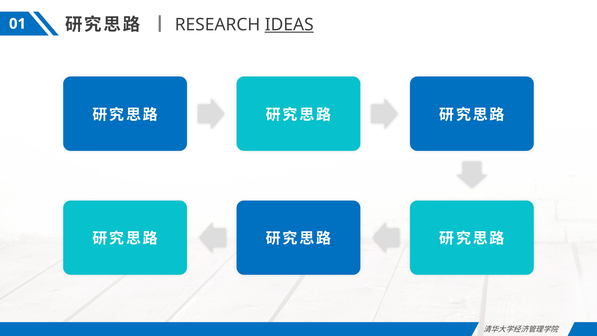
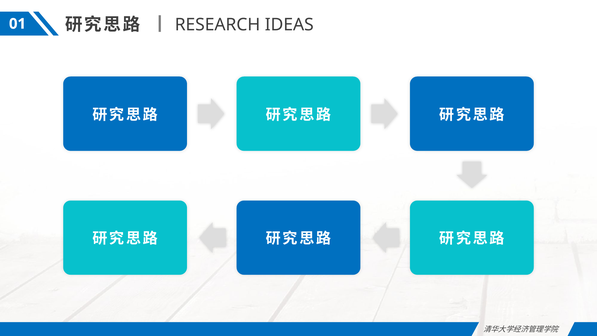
IDEAS underline: present -> none
